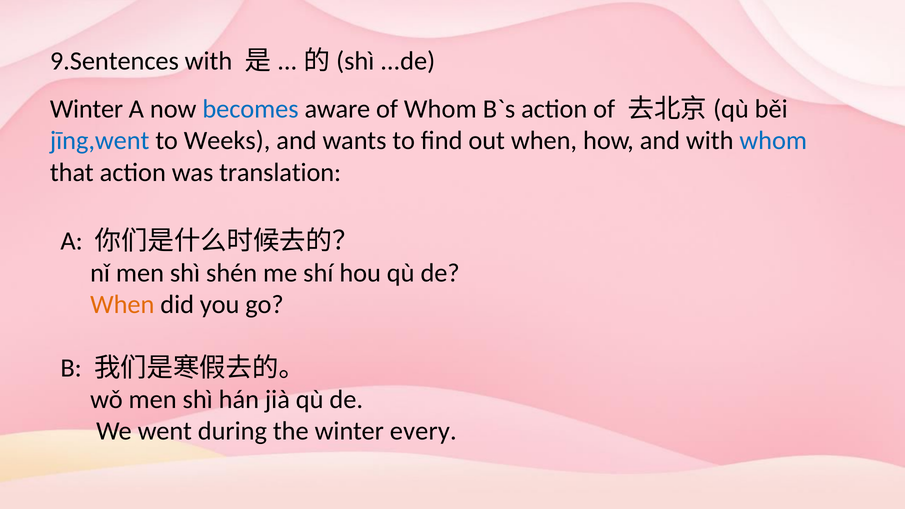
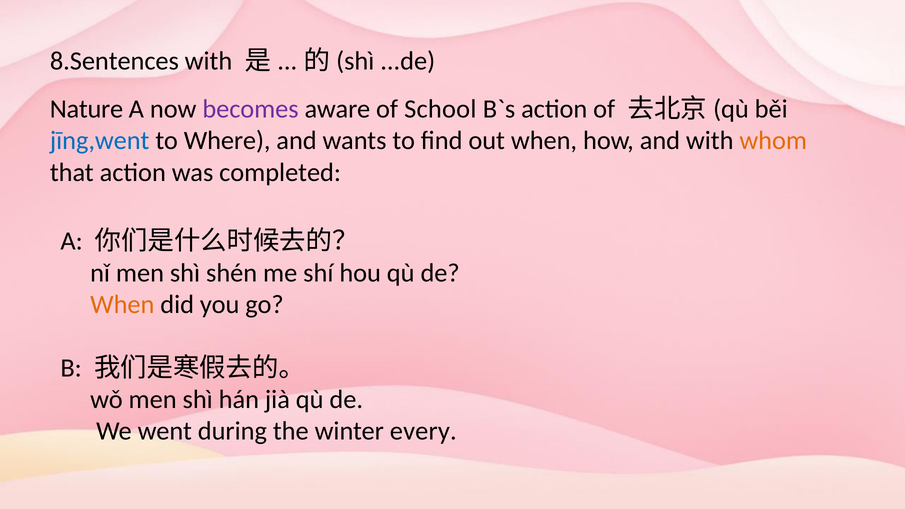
9.Sentences: 9.Sentences -> 8.Sentences
Winter at (86, 109): Winter -> Nature
becomes colour: blue -> purple
of Whom: Whom -> School
Weeks: Weeks -> Where
whom at (773, 141) colour: blue -> orange
translation: translation -> completed
